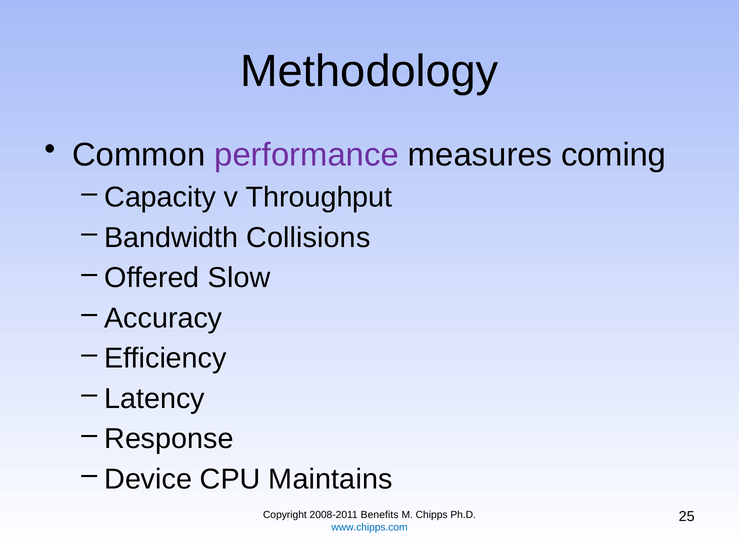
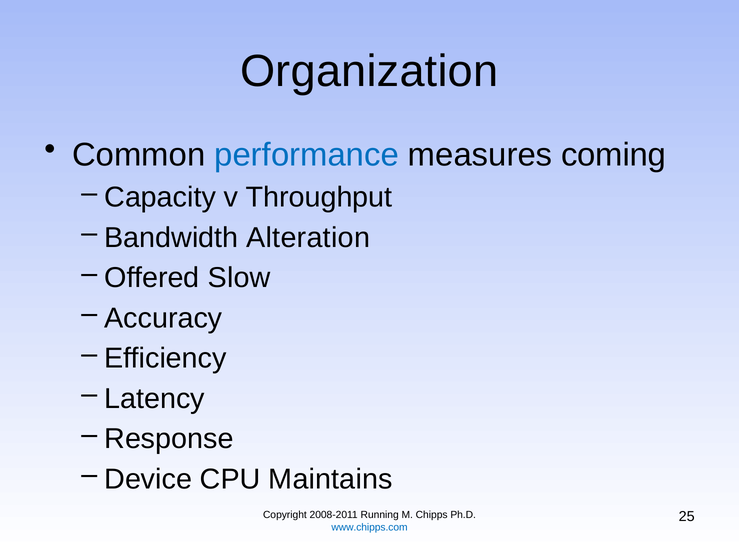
Methodology: Methodology -> Organization
performance colour: purple -> blue
Collisions: Collisions -> Alteration
Benefits: Benefits -> Running
